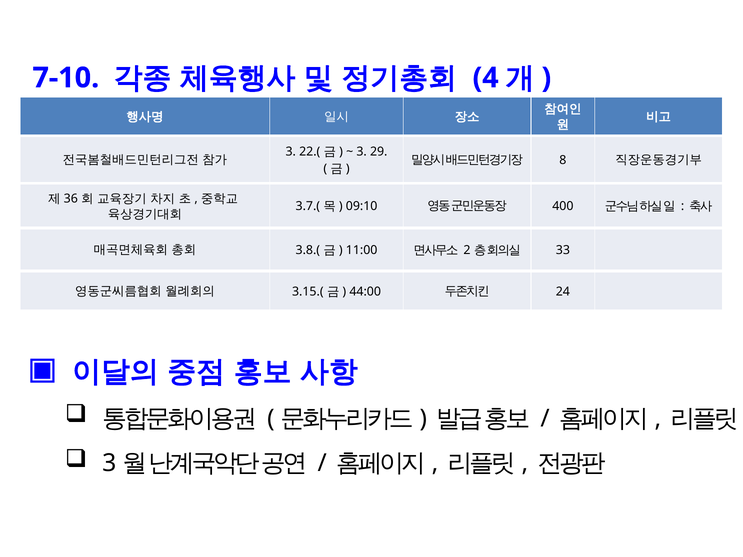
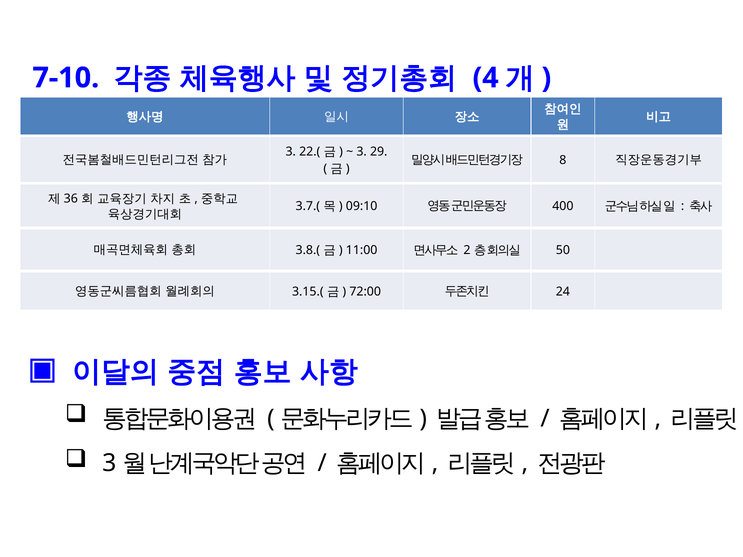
33: 33 -> 50
44:00: 44:00 -> 72:00
